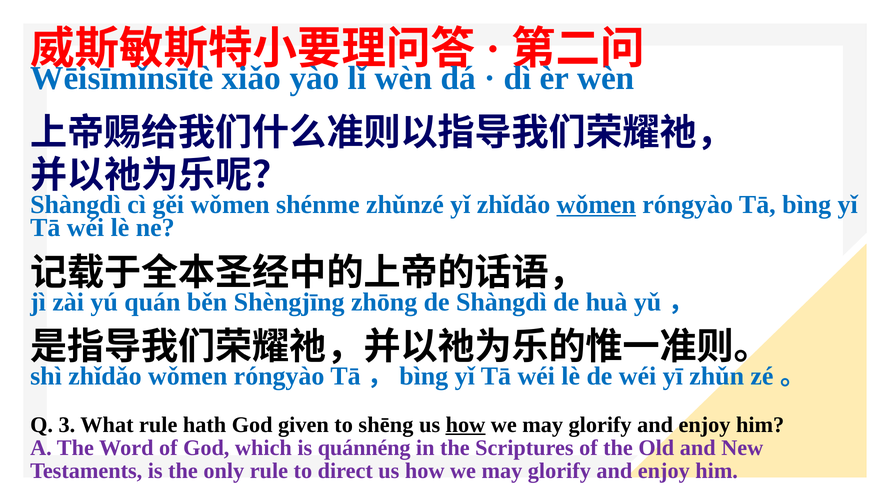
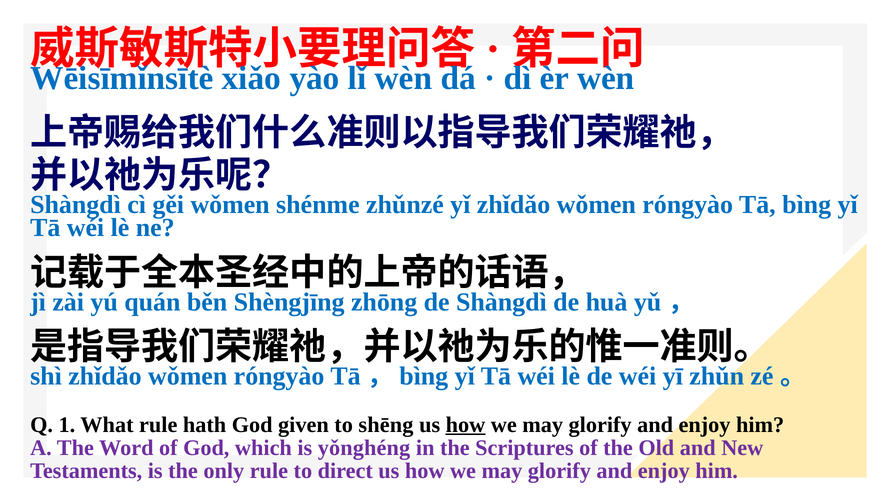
wǒmen at (596, 205) underline: present -> none
3: 3 -> 1
quánnéng: quánnéng -> yǒnghéng
